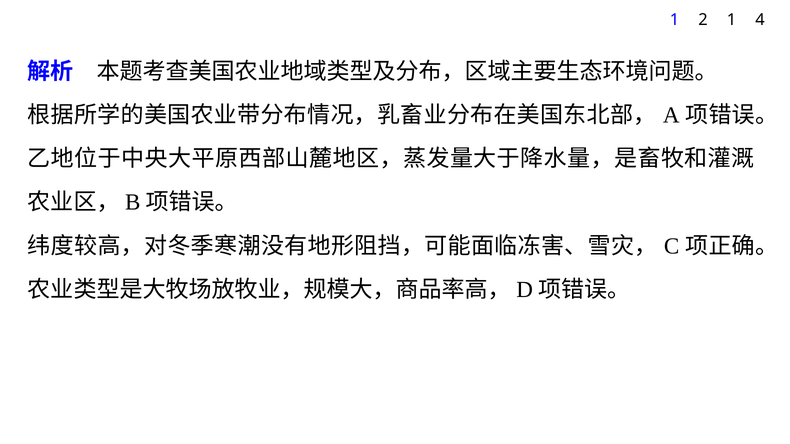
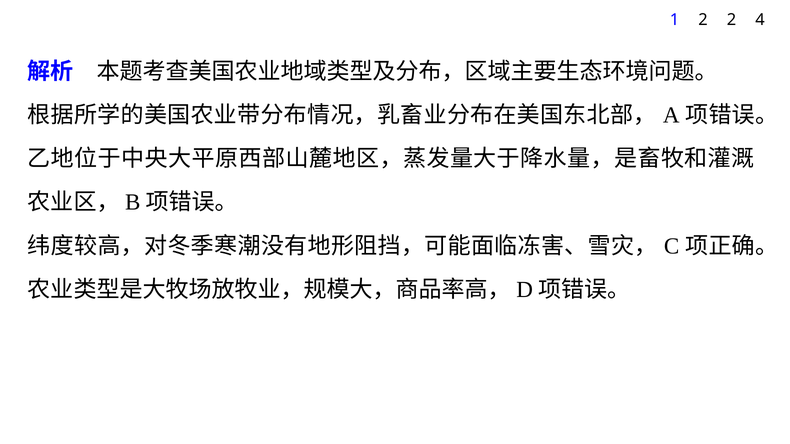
2 1: 1 -> 2
